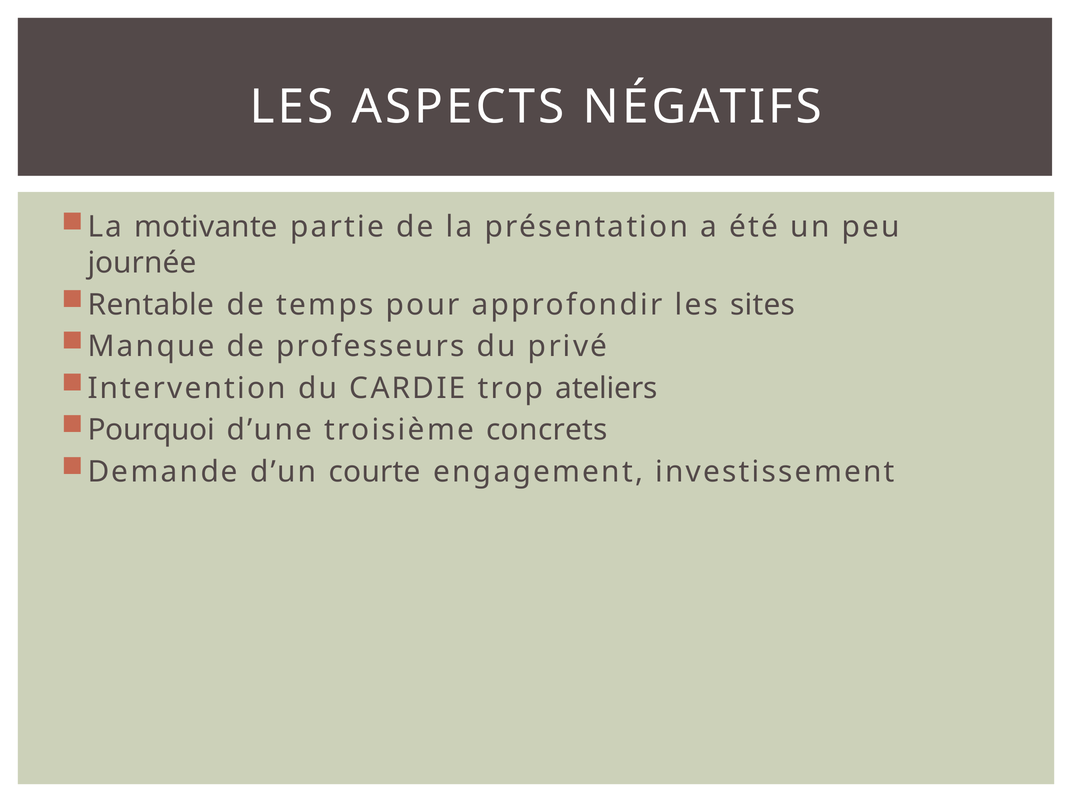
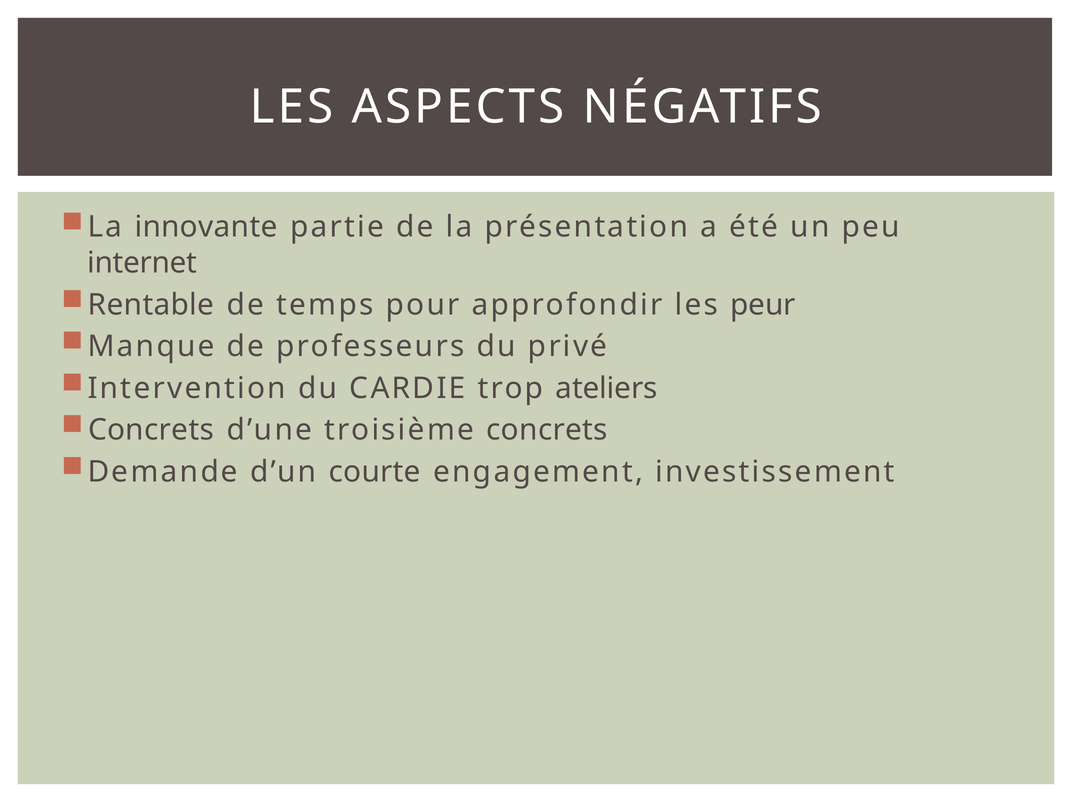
motivante: motivante -> innovante
journée: journée -> internet
sites: sites -> peur
Pourquoi at (151, 430): Pourquoi -> Concrets
